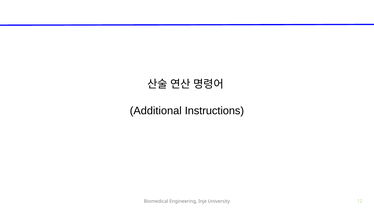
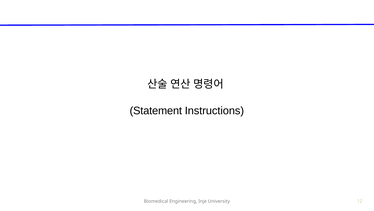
Additional: Additional -> Statement
